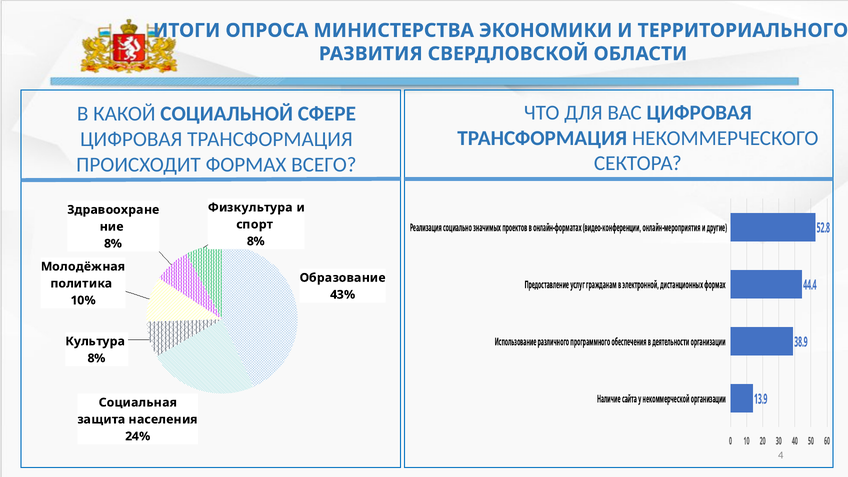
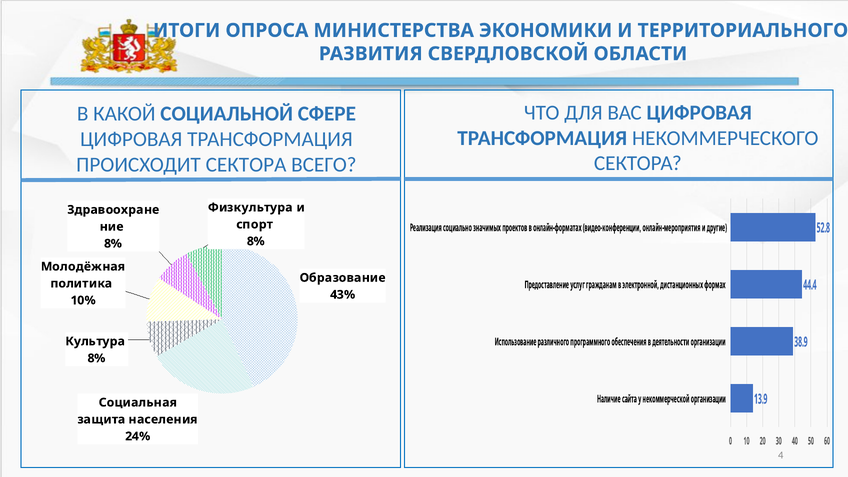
ПРОИСХОДИТ ФОРМАХ: ФОРМАХ -> СЕКТОРА
